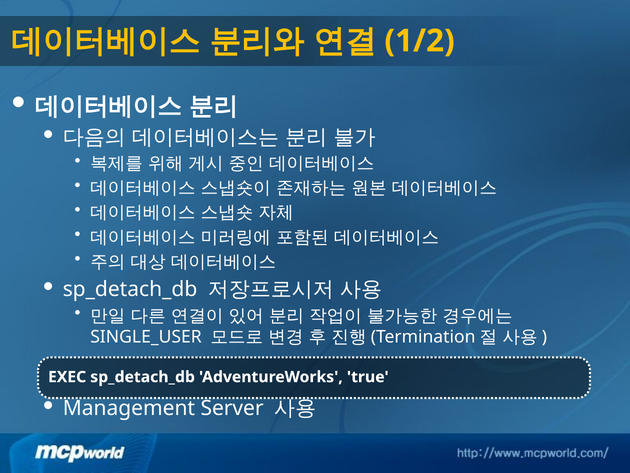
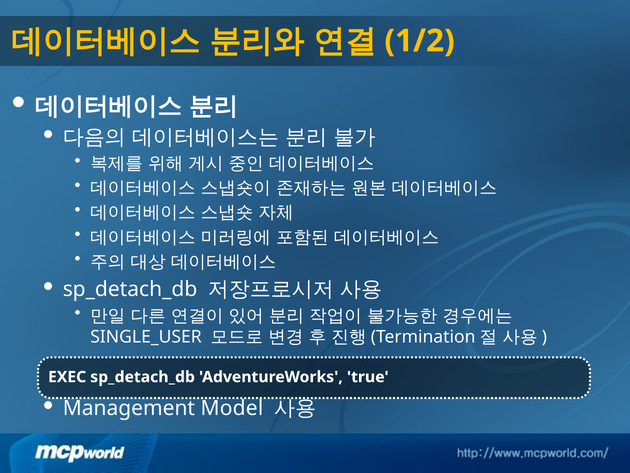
Server: Server -> Model
